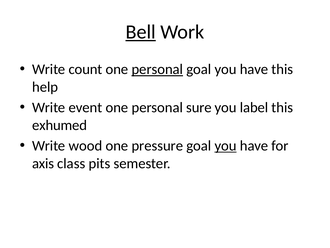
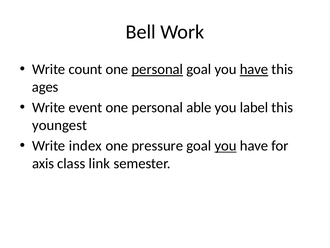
Bell underline: present -> none
have at (254, 69) underline: none -> present
help: help -> ages
sure: sure -> able
exhumed: exhumed -> youngest
wood: wood -> index
pits: pits -> link
